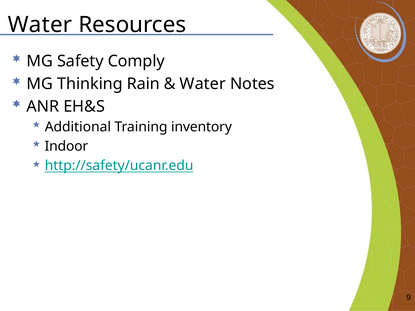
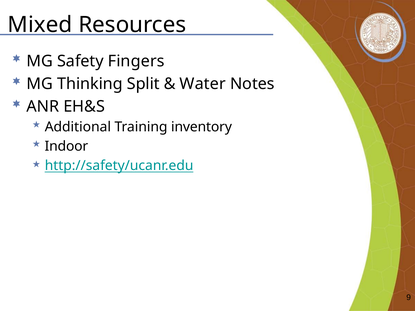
Water at (40, 25): Water -> Mixed
Comply: Comply -> Fingers
Rain: Rain -> Split
